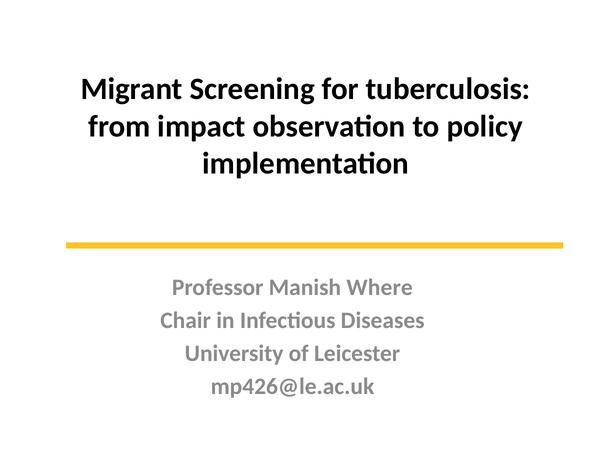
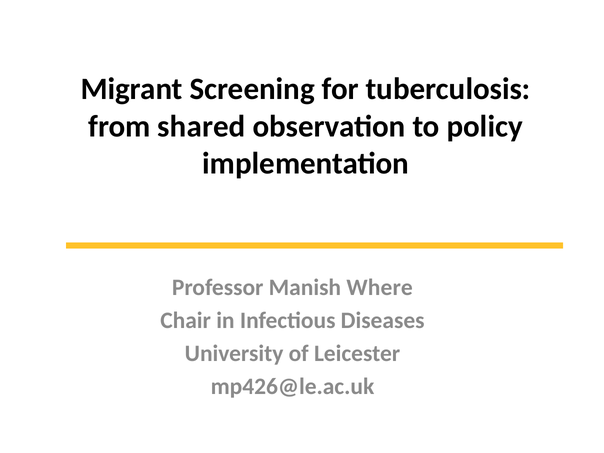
impact: impact -> shared
